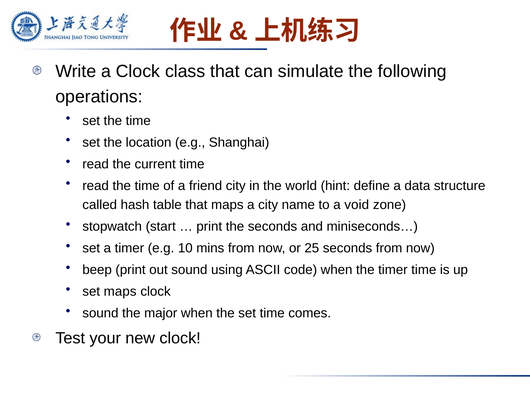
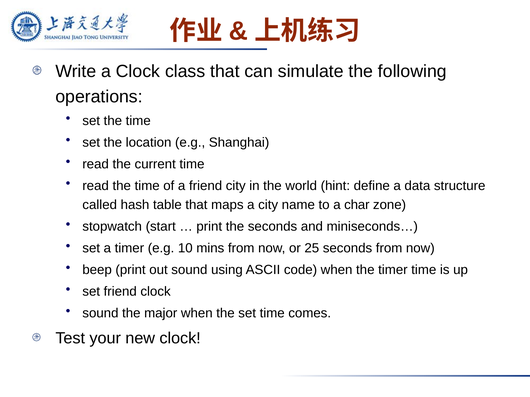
void: void -> char
set maps: maps -> friend
